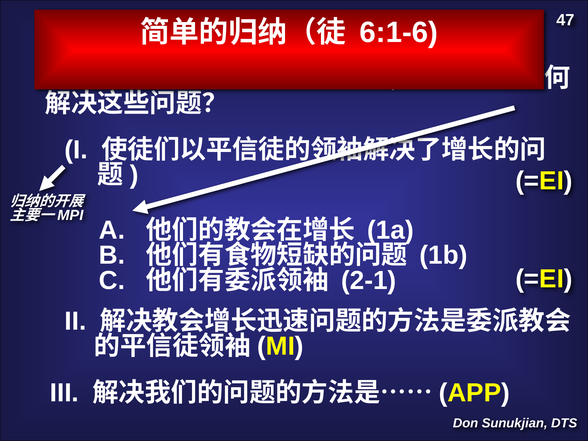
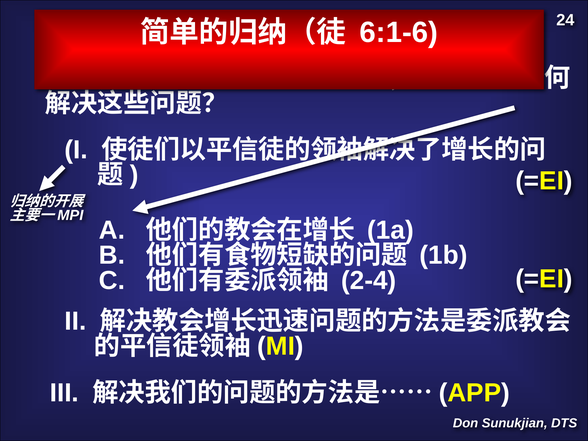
47: 47 -> 24
2-1: 2-1 -> 2-4
